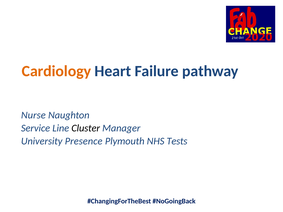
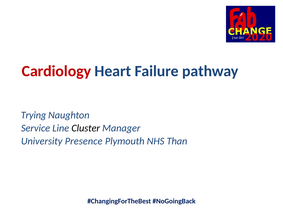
Cardiology colour: orange -> red
Nurse: Nurse -> Trying
Tests: Tests -> Than
